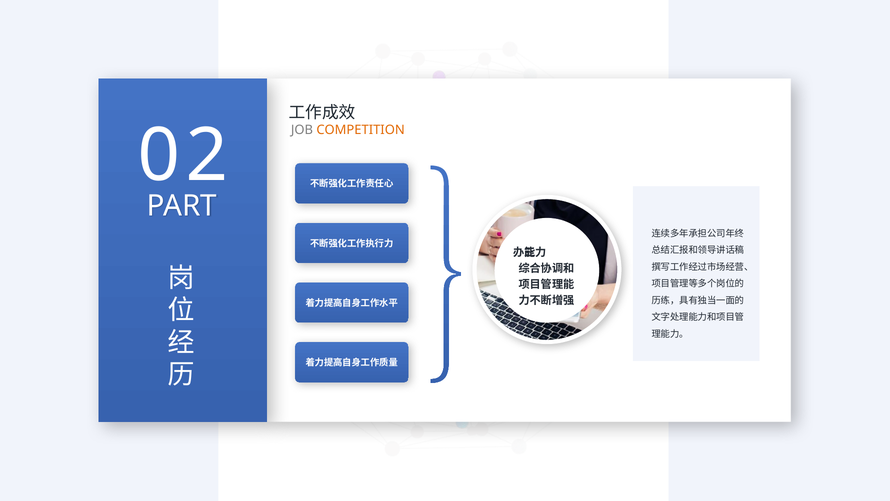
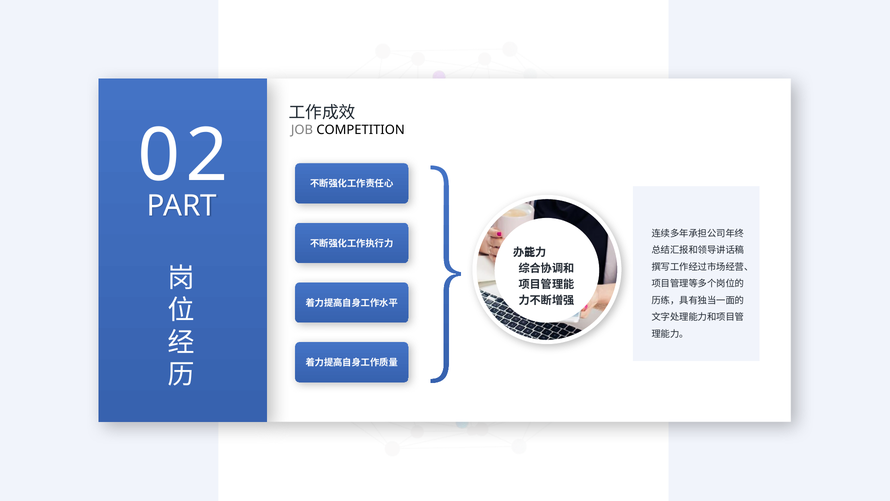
COMPETITION colour: orange -> black
